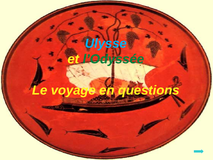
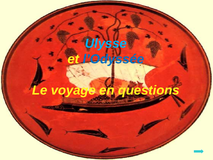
l’Odyssée colour: green -> blue
